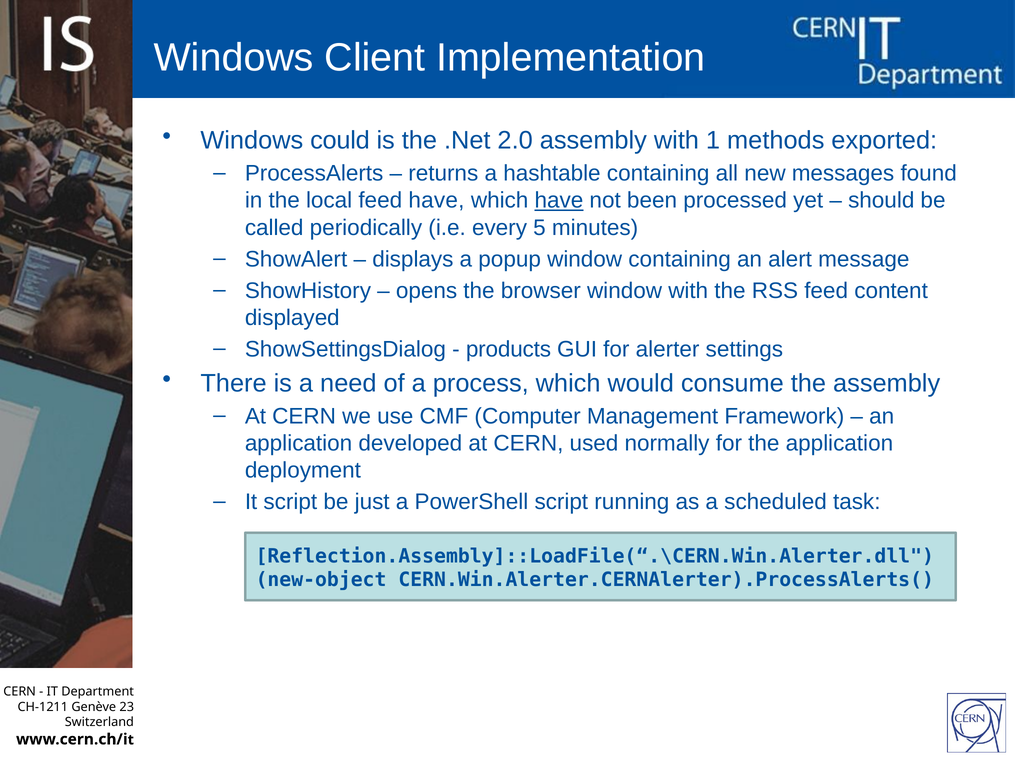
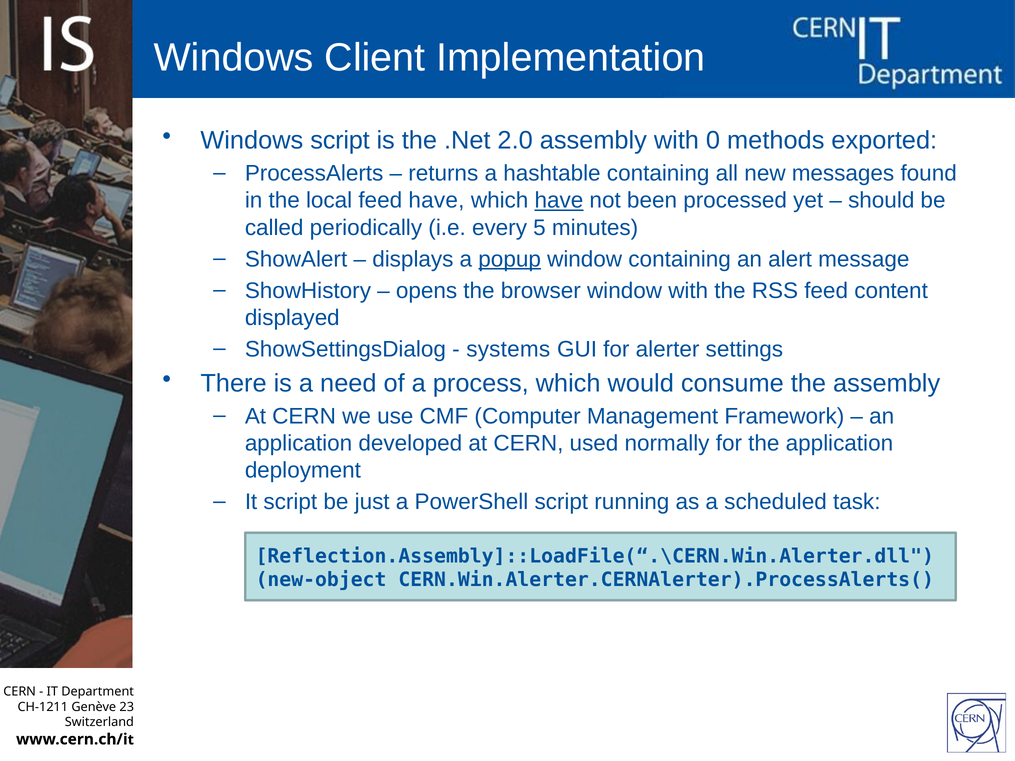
Windows could: could -> script
1: 1 -> 0
popup underline: none -> present
products: products -> systems
